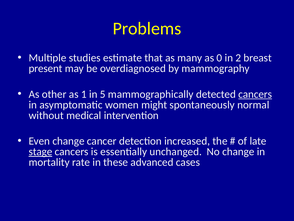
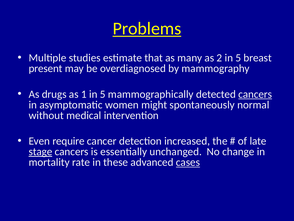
Problems underline: none -> present
0: 0 -> 2
2 at (238, 58): 2 -> 5
other: other -> drugs
Even change: change -> require
cases underline: none -> present
